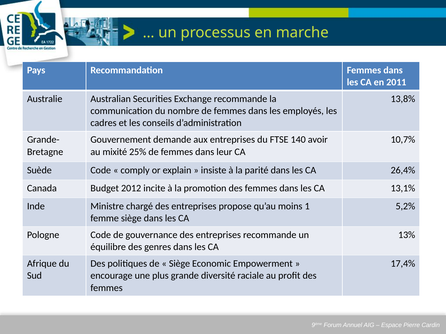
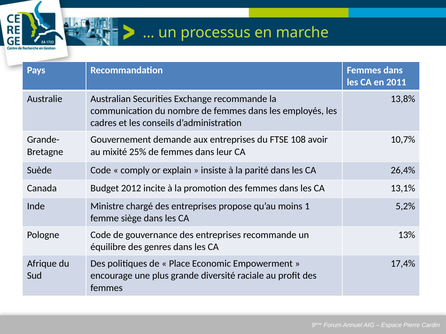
140: 140 -> 108
Siège at (179, 264): Siège -> Place
